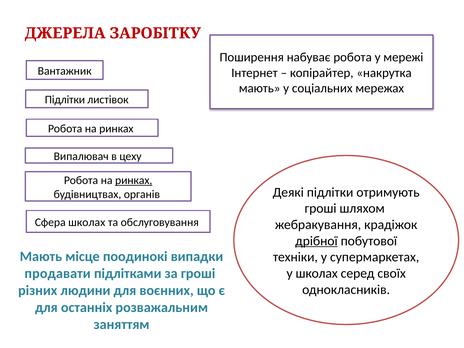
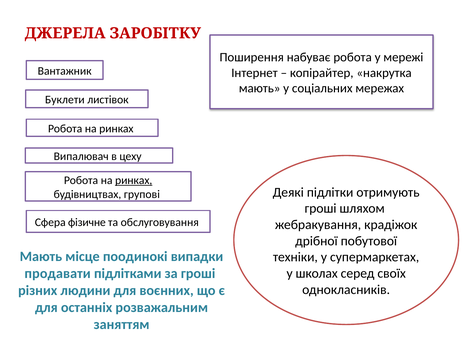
Підлітки at (65, 100): Підлітки -> Буклети
органів: органів -> групові
Сфера школах: школах -> фізичне
дрібної underline: present -> none
